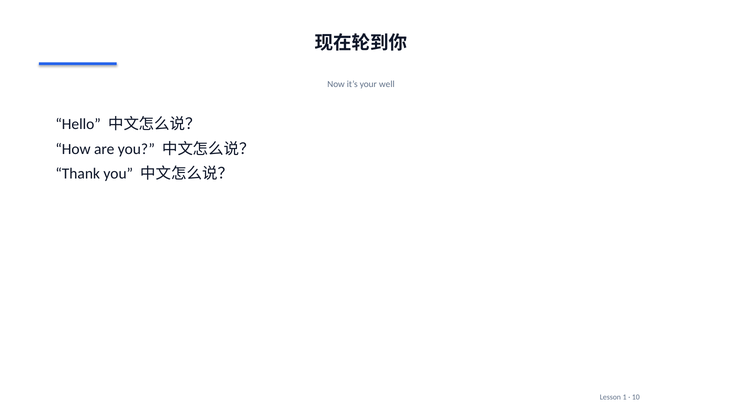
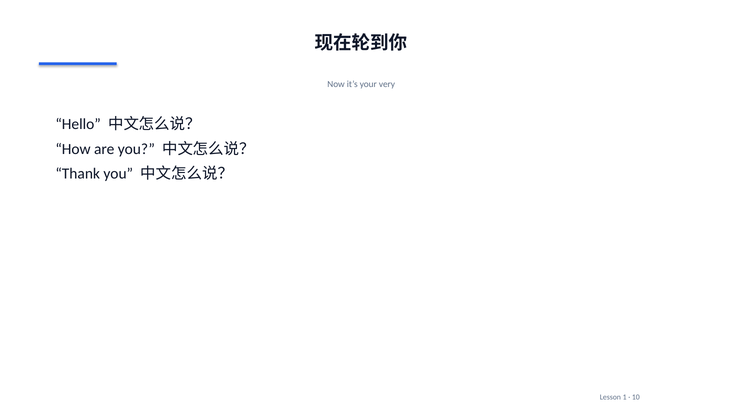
well: well -> very
